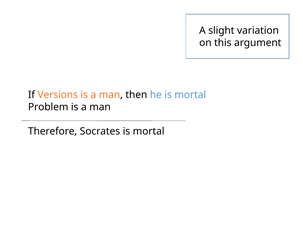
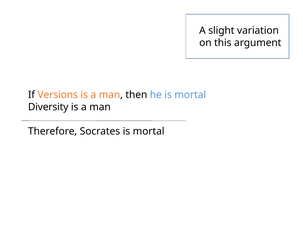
Problem: Problem -> Diversity
